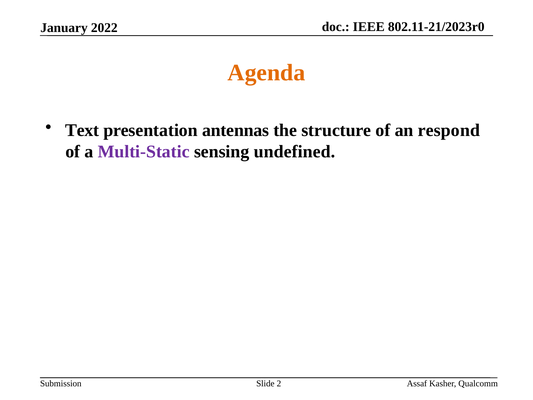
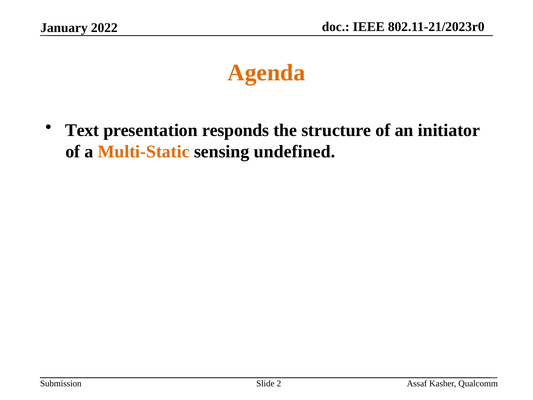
antennas: antennas -> responds
respond: respond -> initiator
Multi-Static colour: purple -> orange
